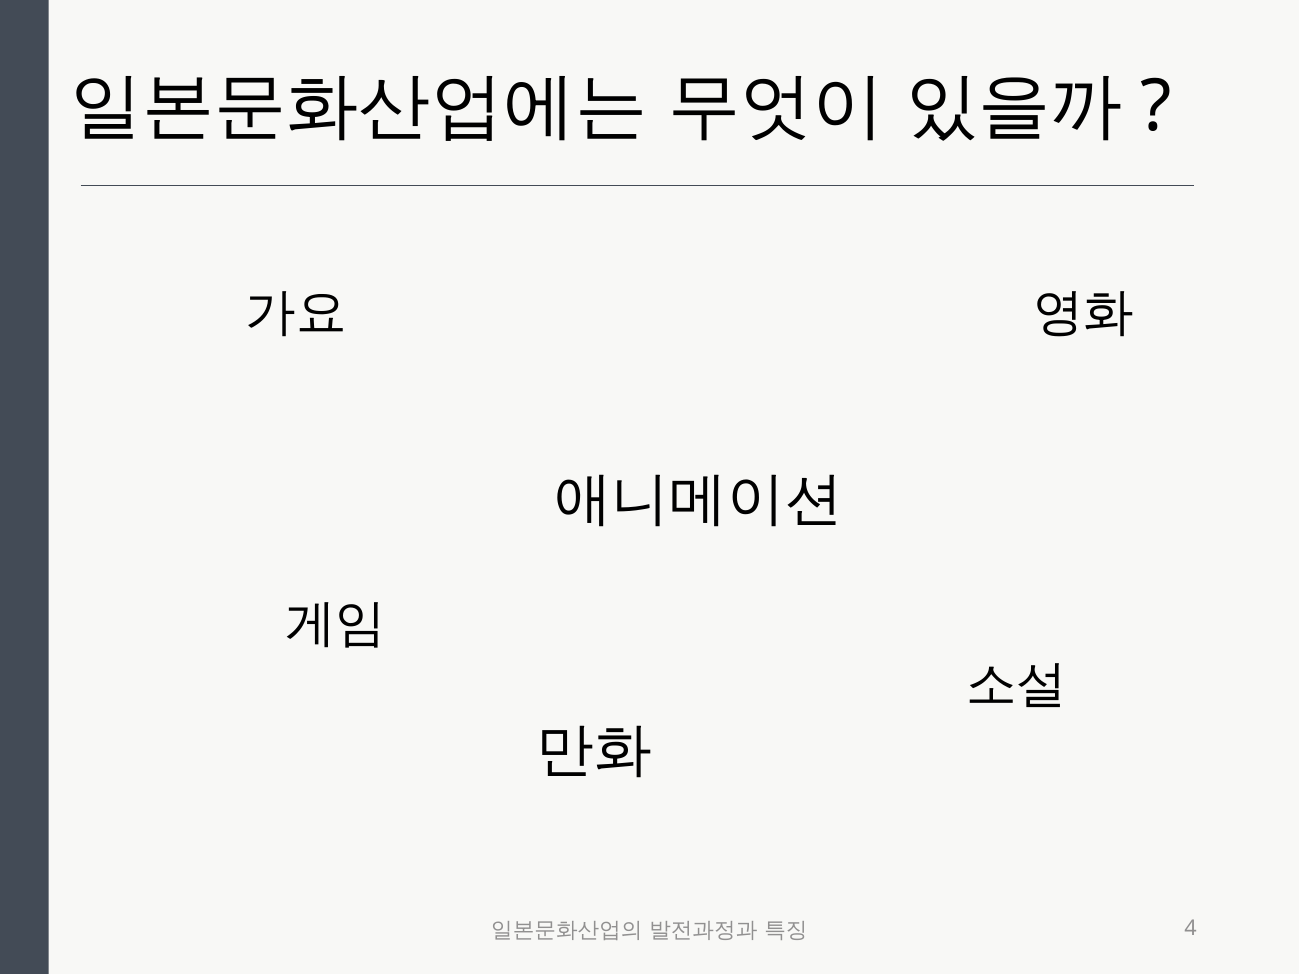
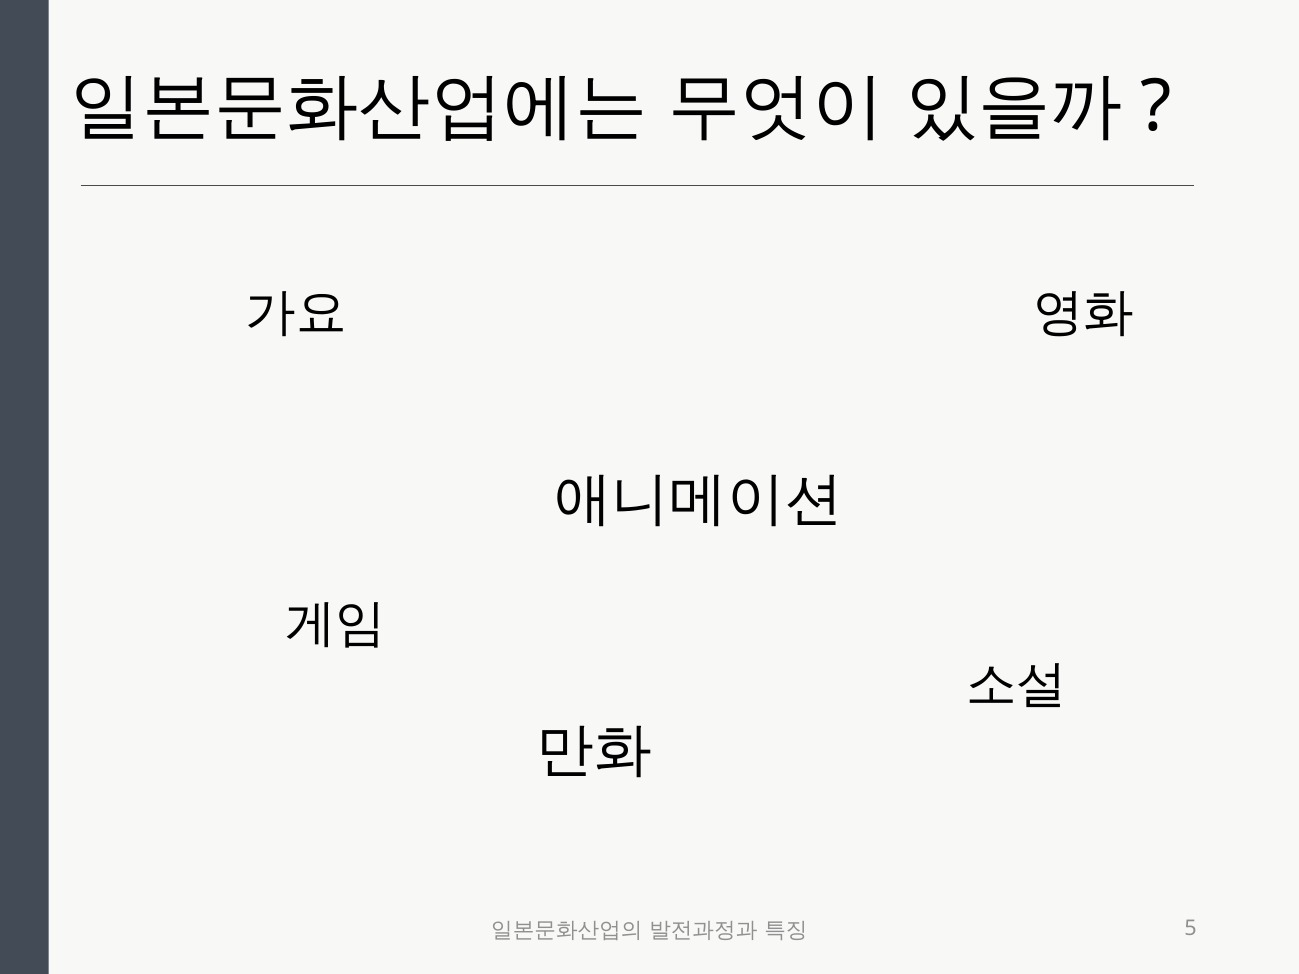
4: 4 -> 5
